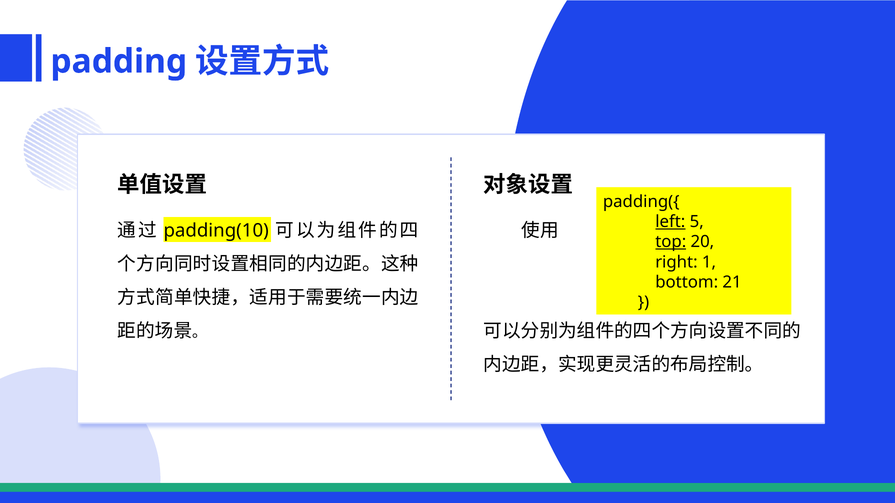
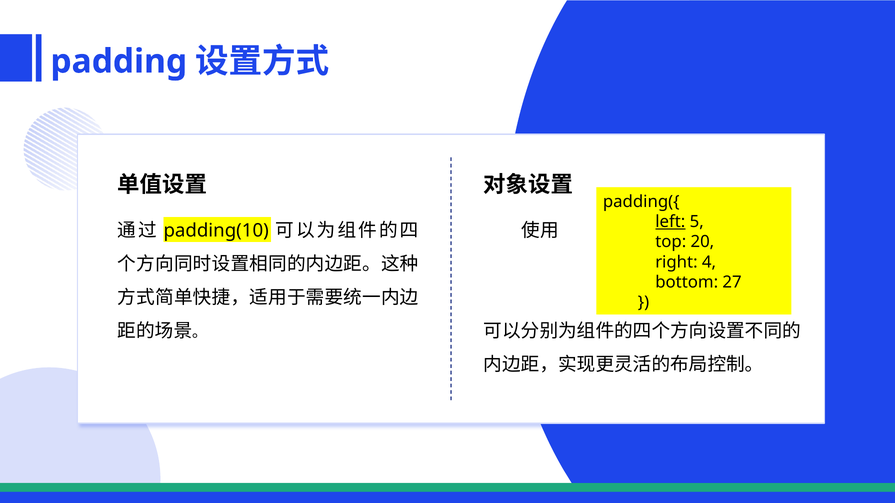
top underline: present -> none
1: 1 -> 4
21: 21 -> 27
